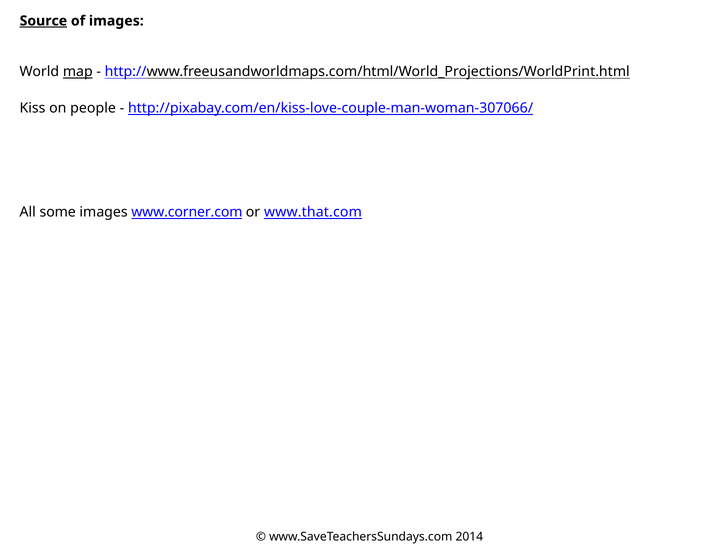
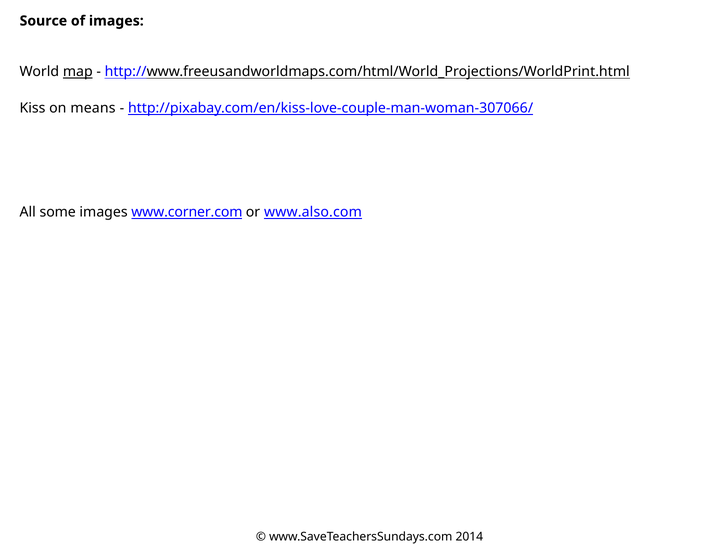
Source underline: present -> none
people: people -> means
www.that.com: www.that.com -> www.also.com
